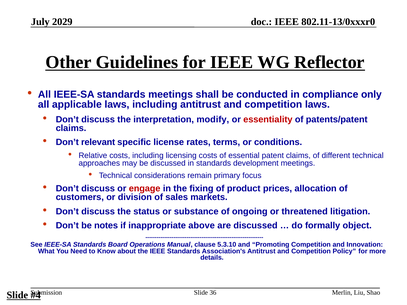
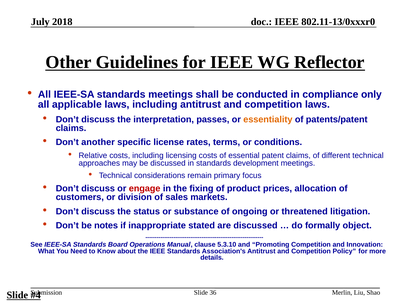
2029: 2029 -> 2018
modify: modify -> passes
essentiality colour: red -> orange
relevant: relevant -> another
above: above -> stated
